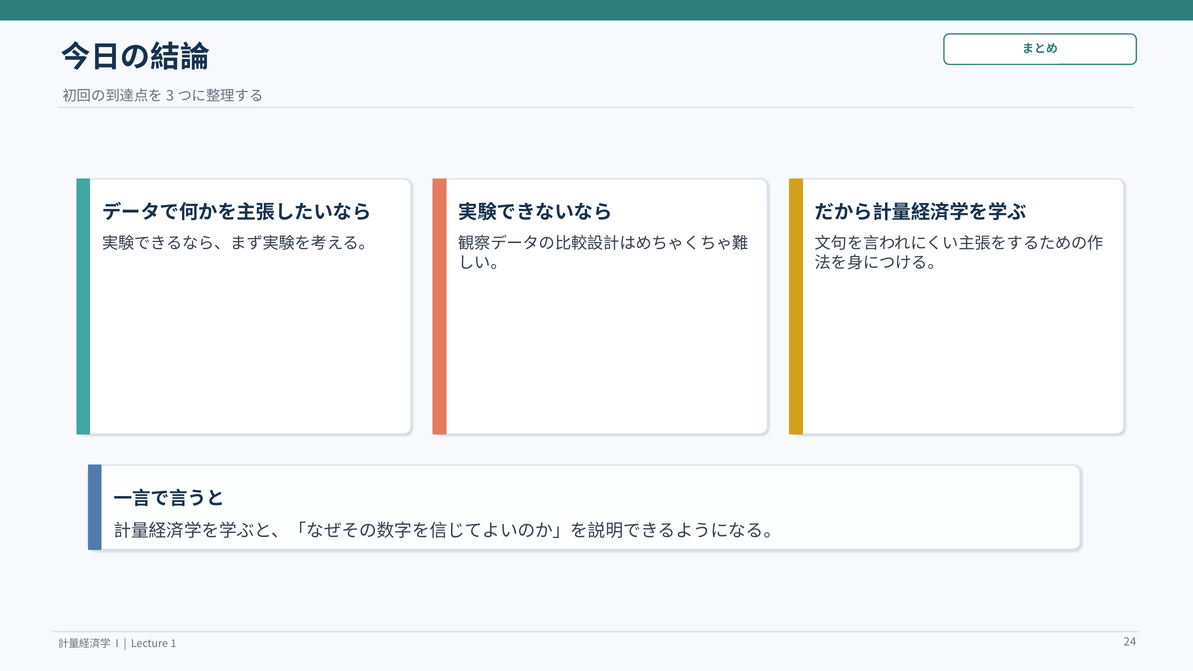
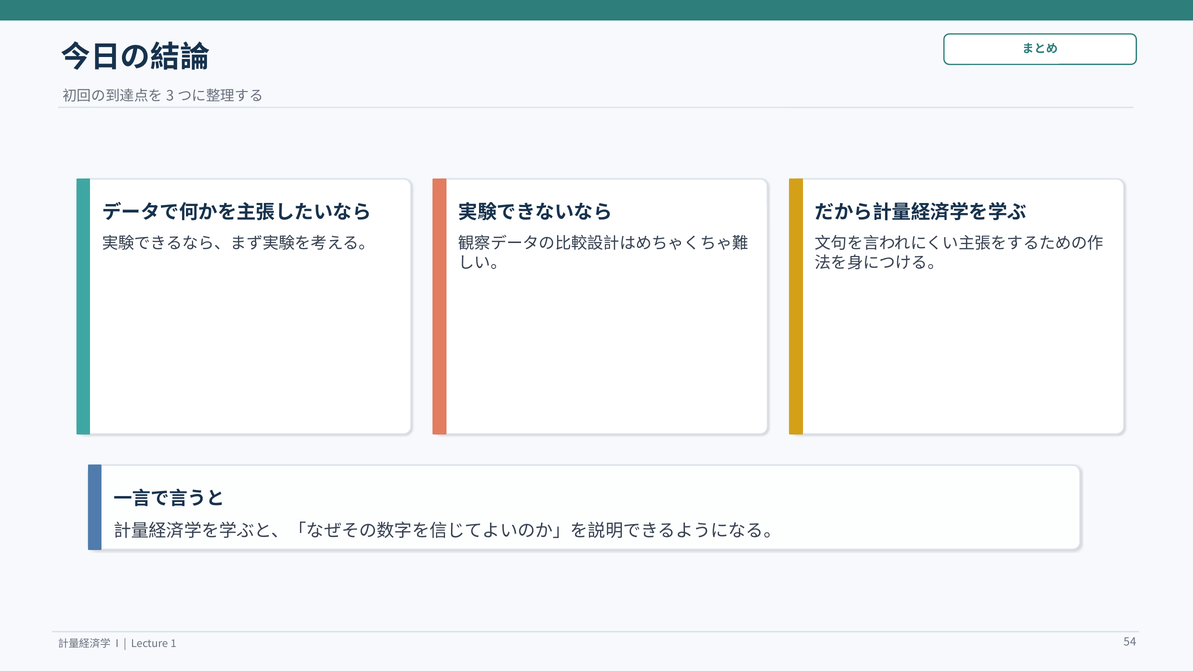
24: 24 -> 54
